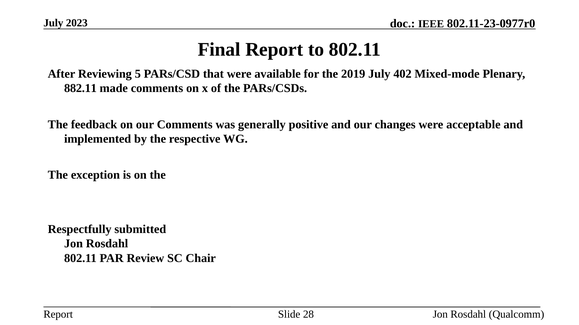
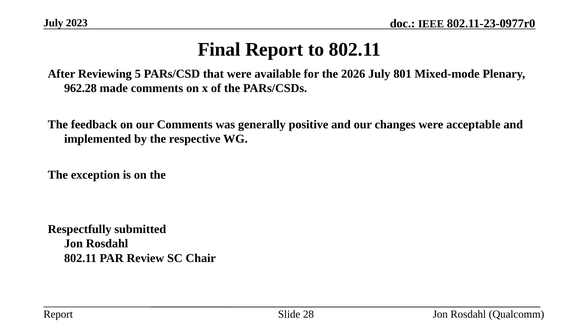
2019: 2019 -> 2026
402: 402 -> 801
882.11: 882.11 -> 962.28
